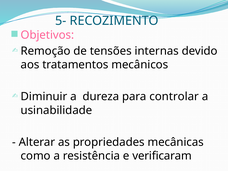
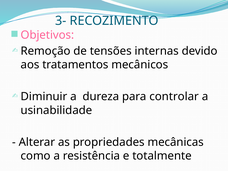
5-: 5- -> 3-
verificaram: verificaram -> totalmente
